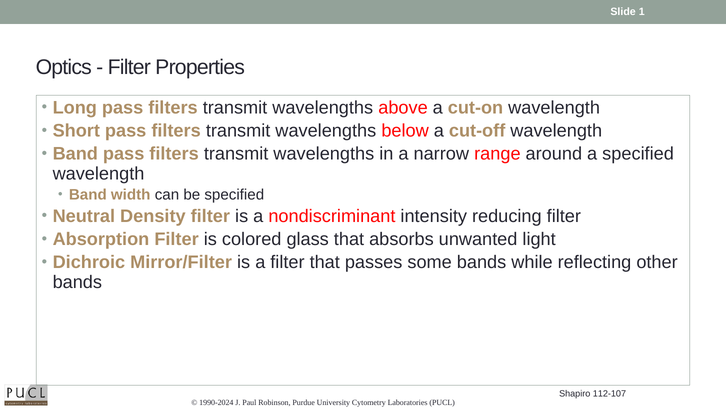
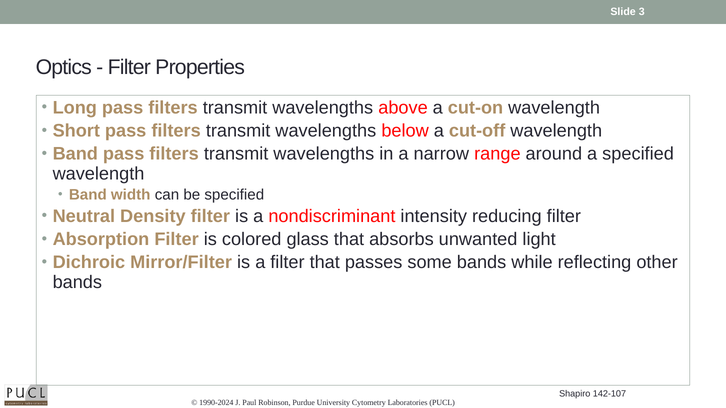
1: 1 -> 3
112-107: 112-107 -> 142-107
